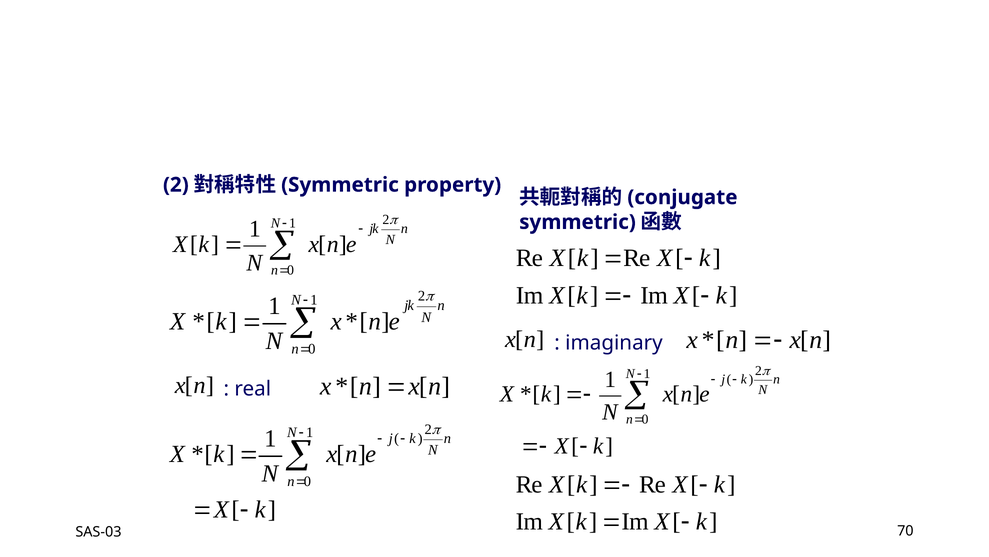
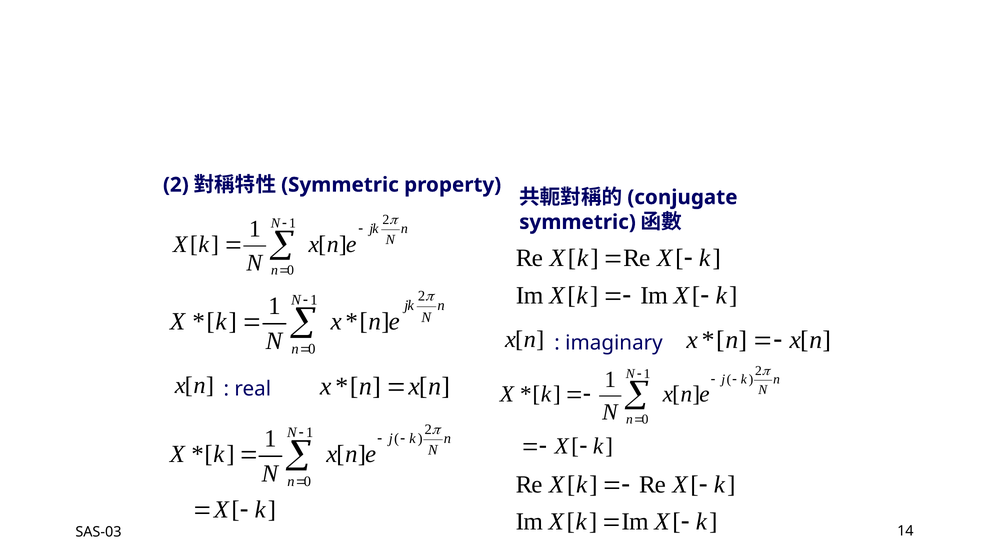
70: 70 -> 14
